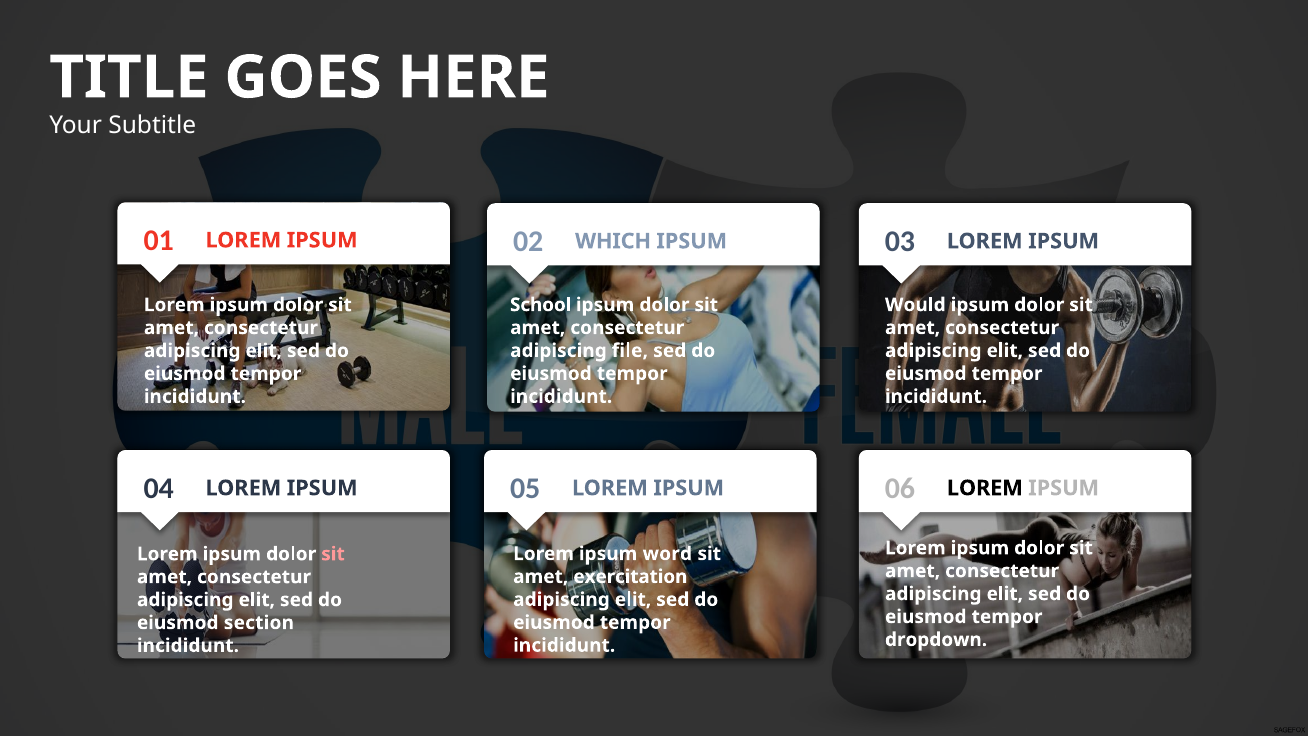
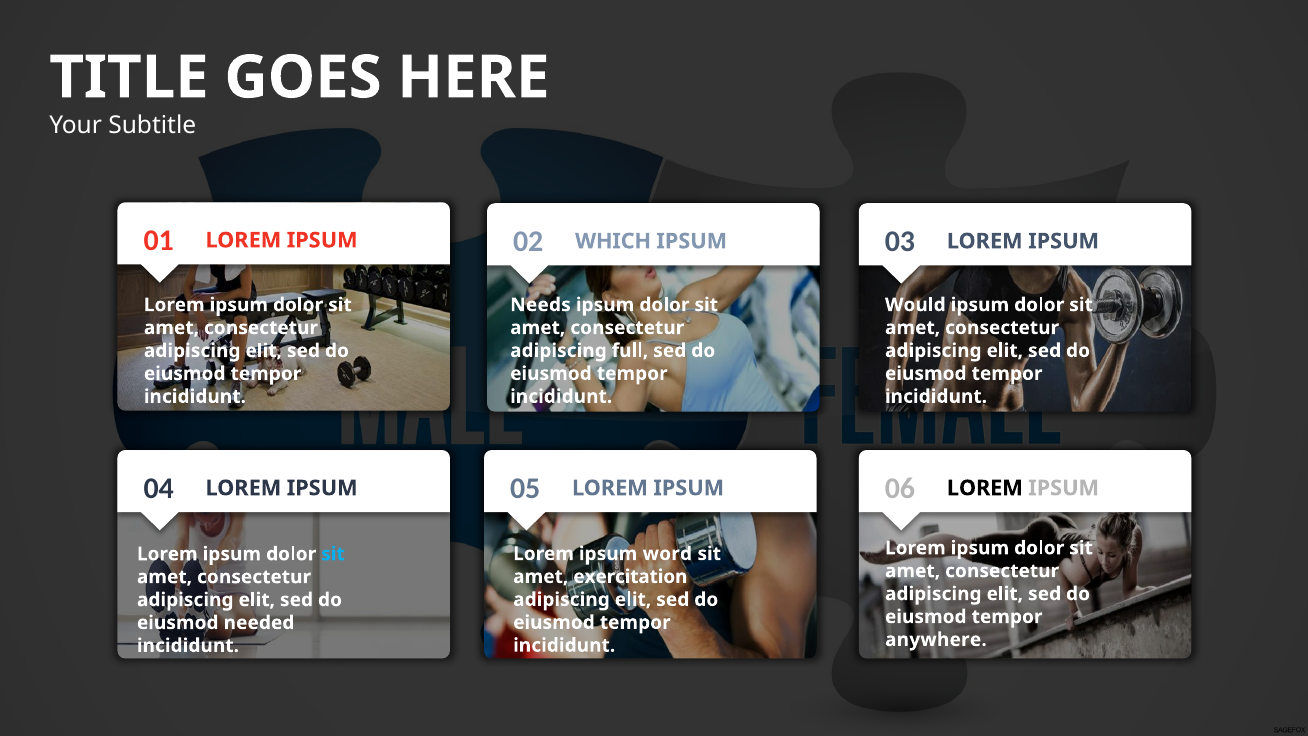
School: School -> Needs
file: file -> full
sit at (333, 554) colour: pink -> light blue
section: section -> needed
dropdown: dropdown -> anywhere
